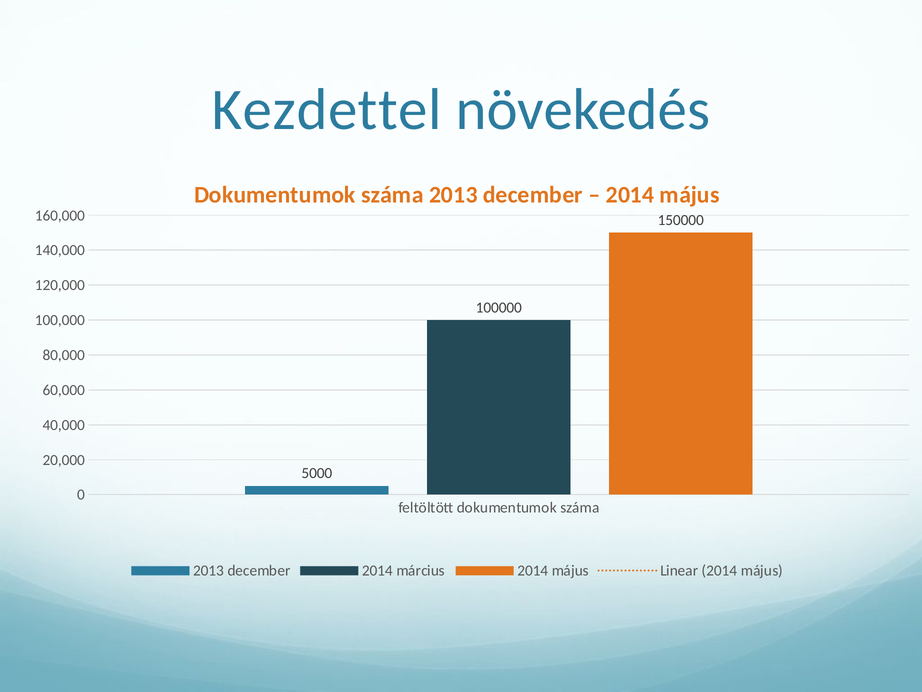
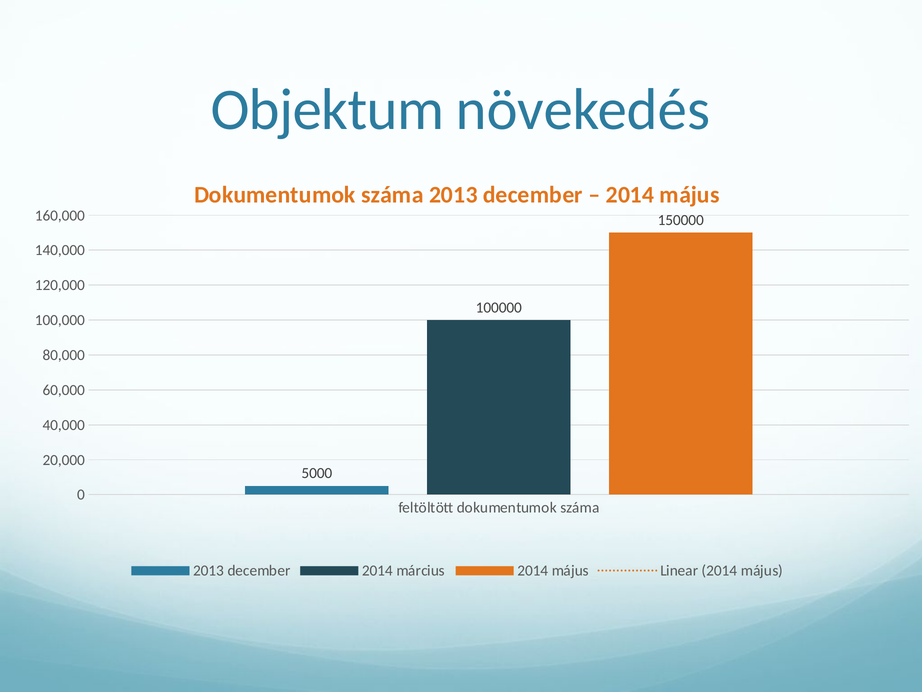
Kezdettel: Kezdettel -> Objektum
